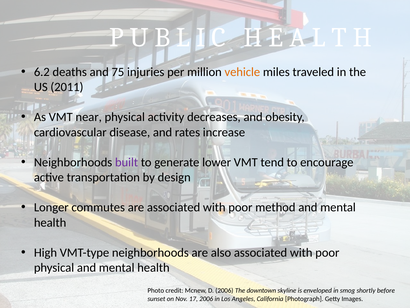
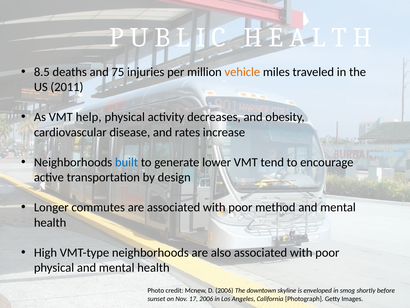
6.2: 6.2 -> 8.5
near: near -> help
built colour: purple -> blue
